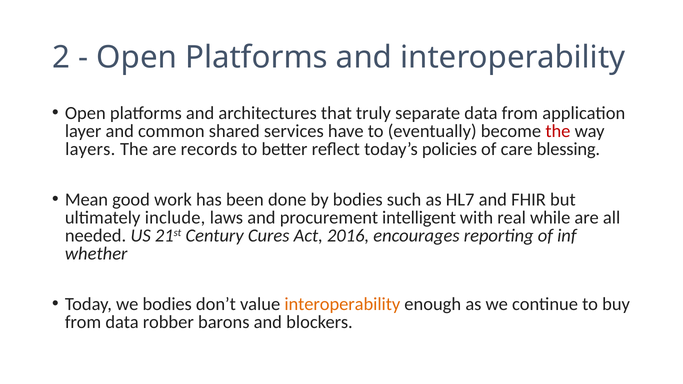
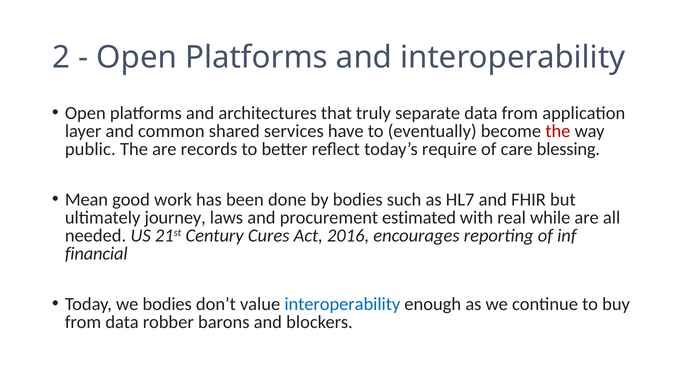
layers: layers -> public
policies: policies -> require
include: include -> journey
intelligent: intelligent -> estimated
whether: whether -> financial
interoperability at (342, 304) colour: orange -> blue
